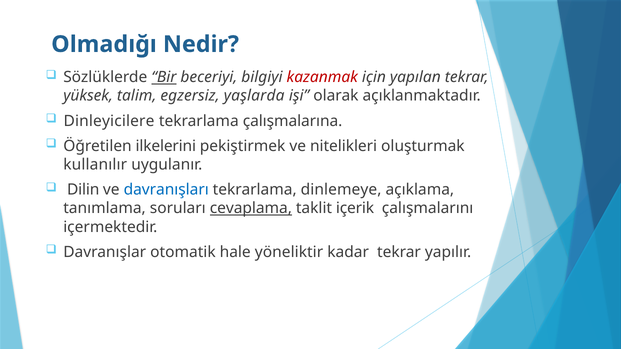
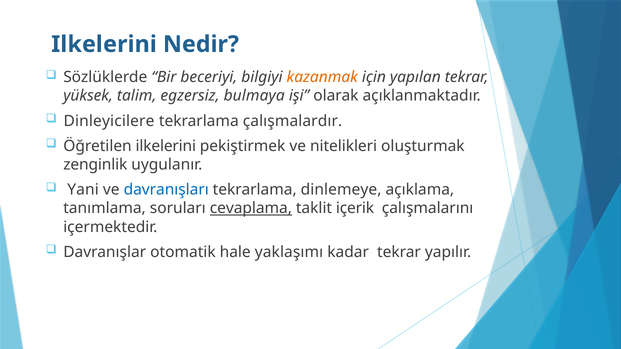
Olmadığı at (104, 44): Olmadığı -> Ilkelerini
Bir underline: present -> none
kazanmak colour: red -> orange
yaşlarda: yaşlarda -> bulmaya
çalışmalarına: çalışmalarına -> çalışmalardır
kullanılır: kullanılır -> zenginlik
Dilin: Dilin -> Yani
yöneliktir: yöneliktir -> yaklaşımı
